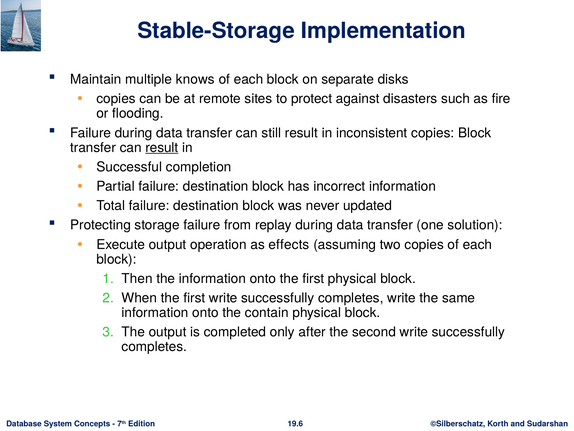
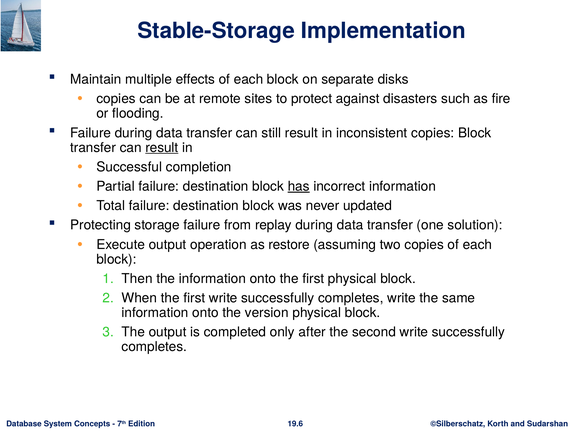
knows: knows -> effects
has underline: none -> present
effects: effects -> restore
contain: contain -> version
